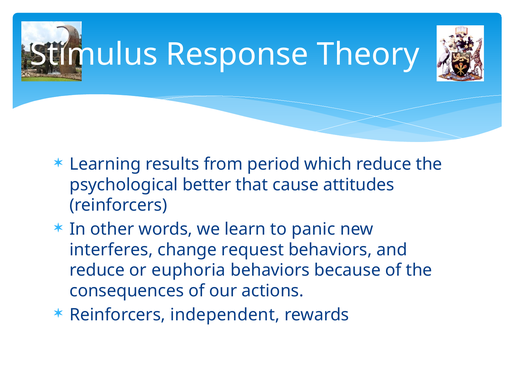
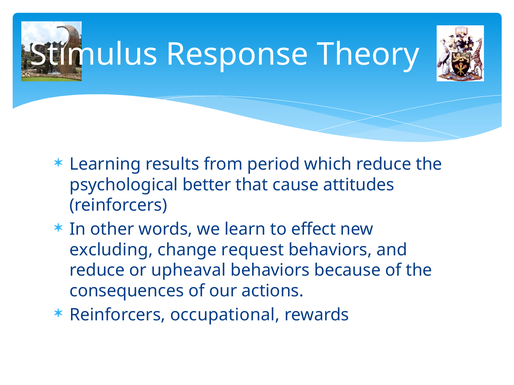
panic: panic -> effect
interferes: interferes -> excluding
euphoria: euphoria -> upheaval
independent: independent -> occupational
